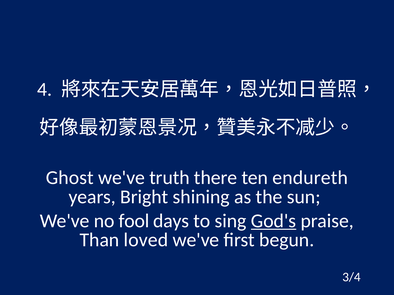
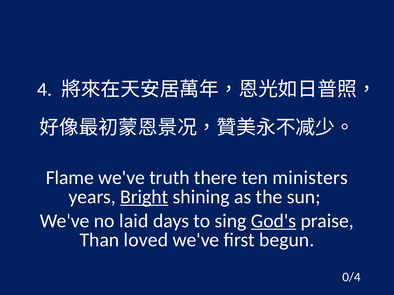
Ghost: Ghost -> Flame
endureth: endureth -> ministers
Bright underline: none -> present
fool: fool -> laid
3/4: 3/4 -> 0/4
